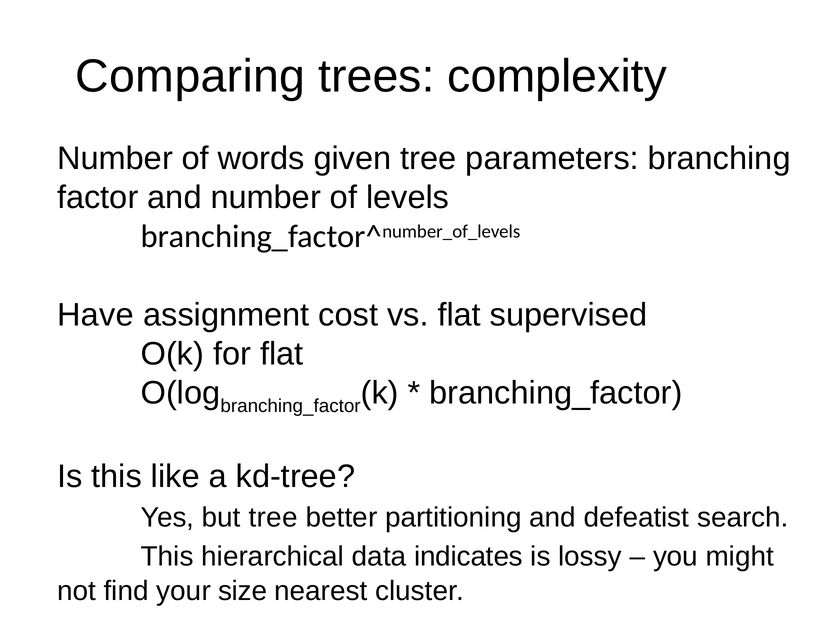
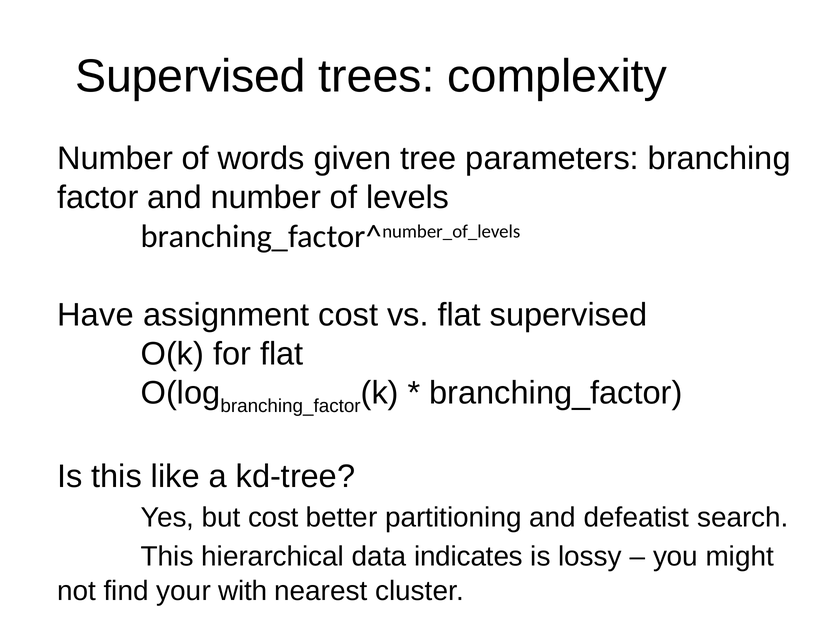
Comparing at (190, 77): Comparing -> Supervised
but tree: tree -> cost
size: size -> with
